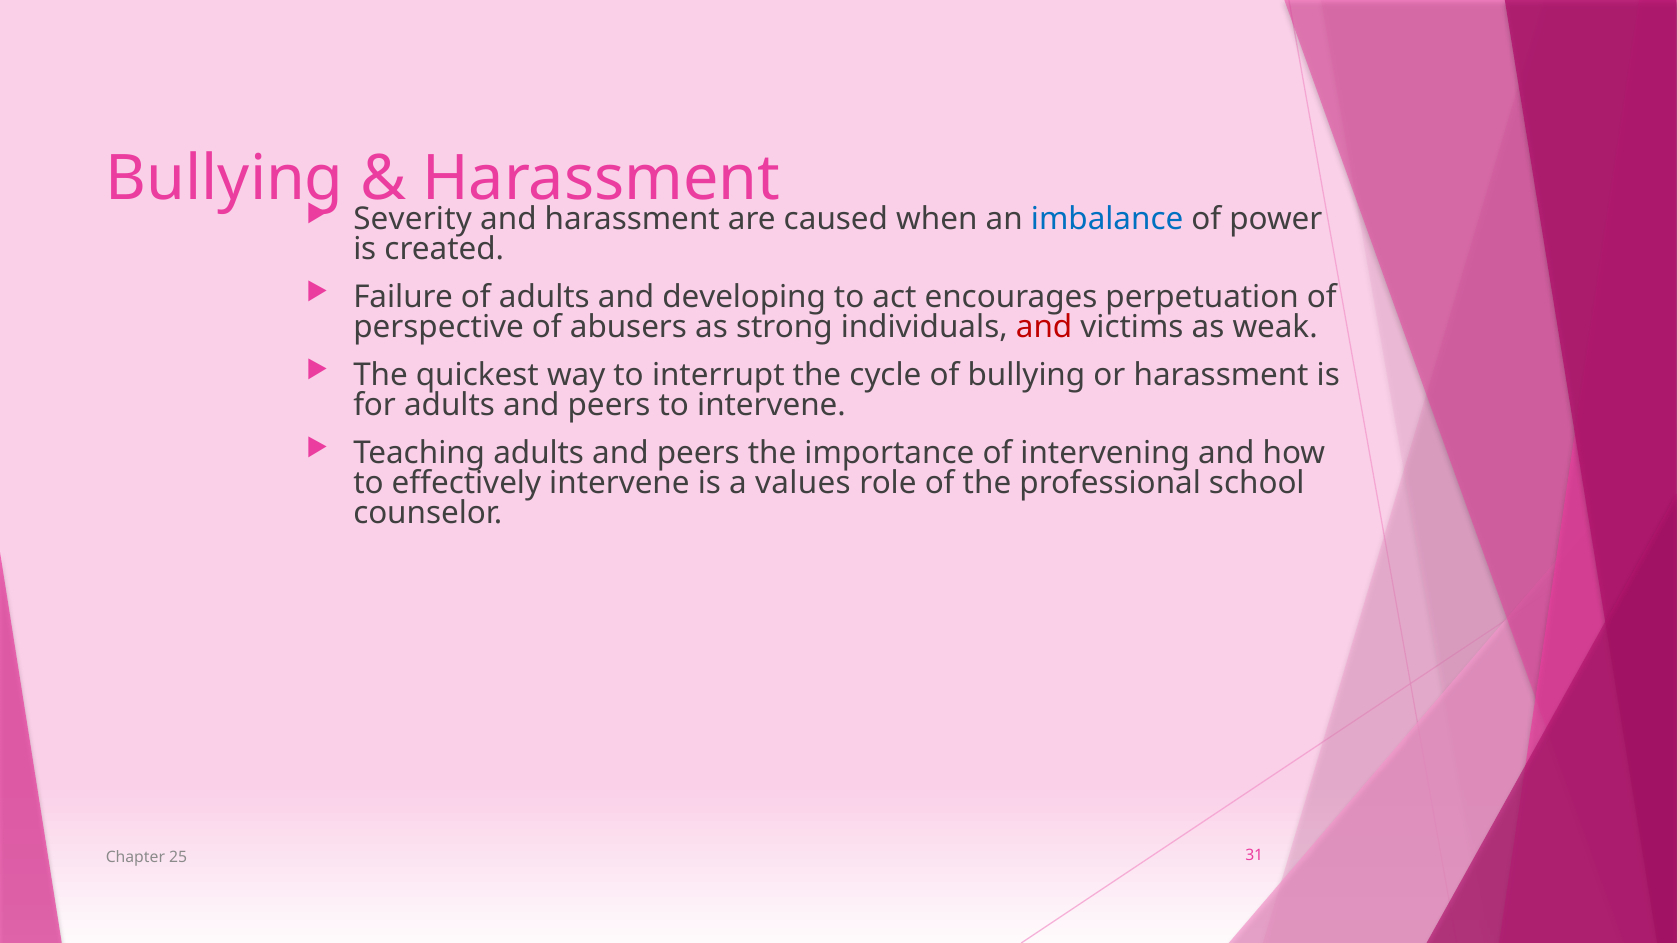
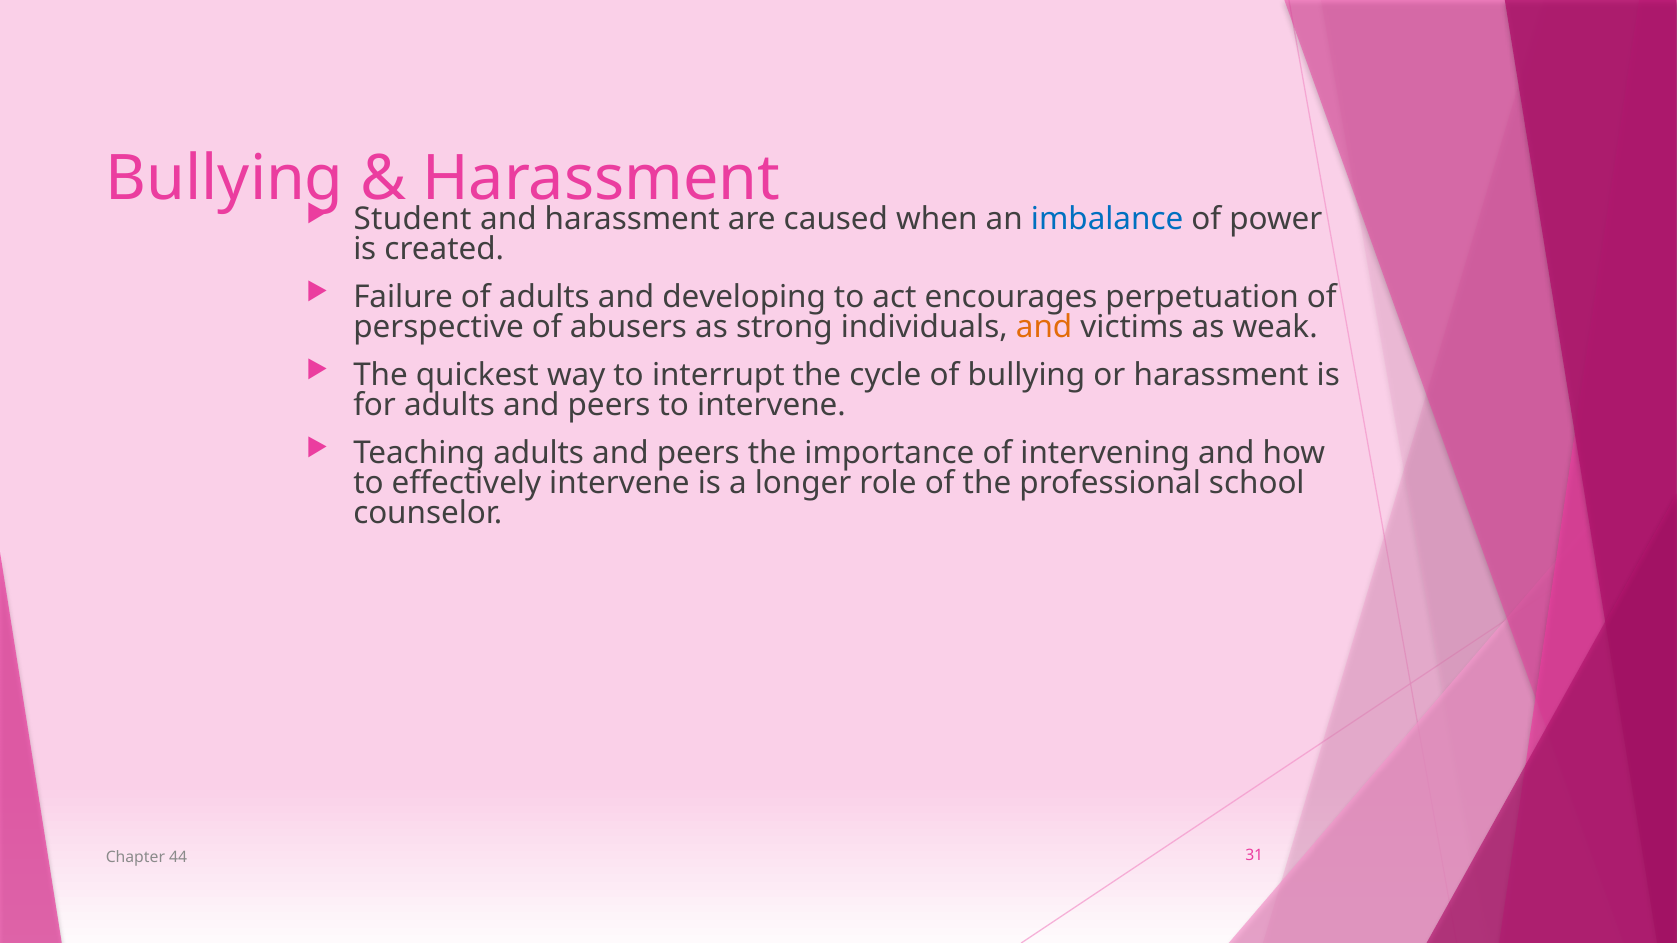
Severity: Severity -> Student
and at (1044, 327) colour: red -> orange
values: values -> longer
25: 25 -> 44
